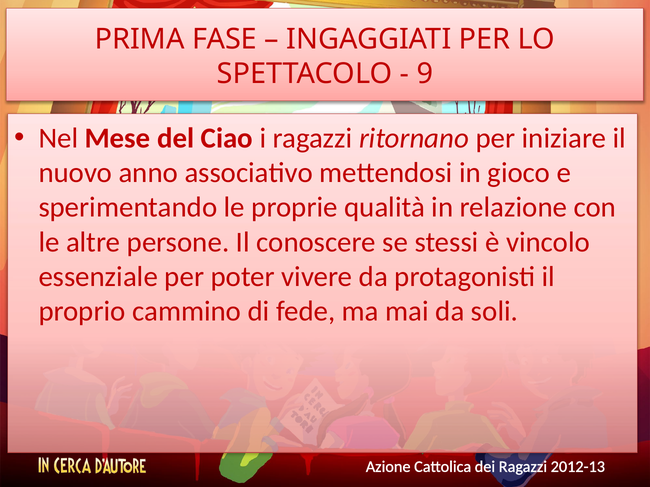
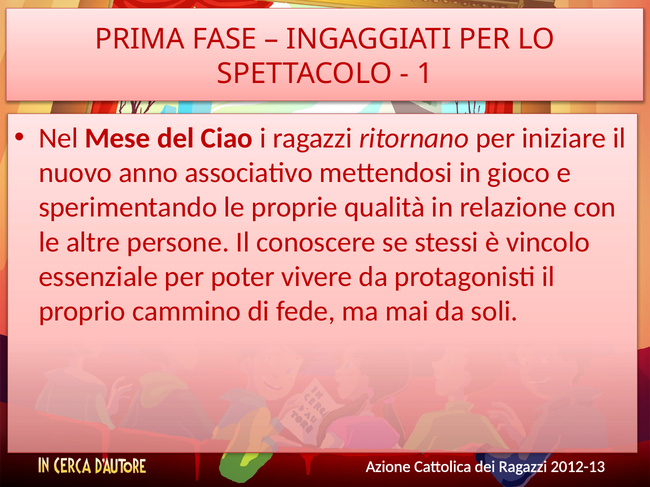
9: 9 -> 1
